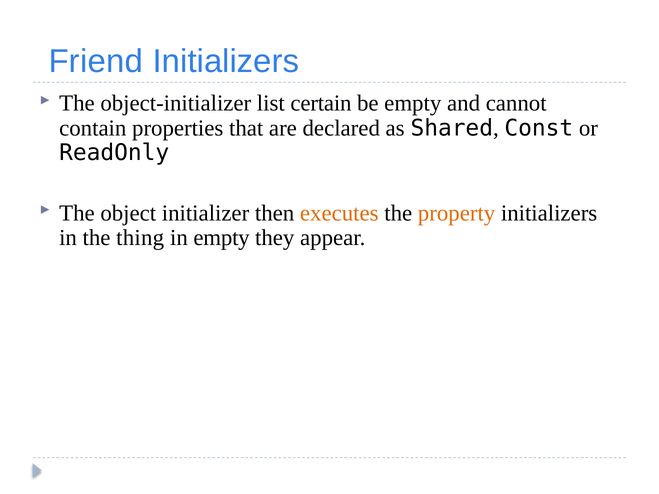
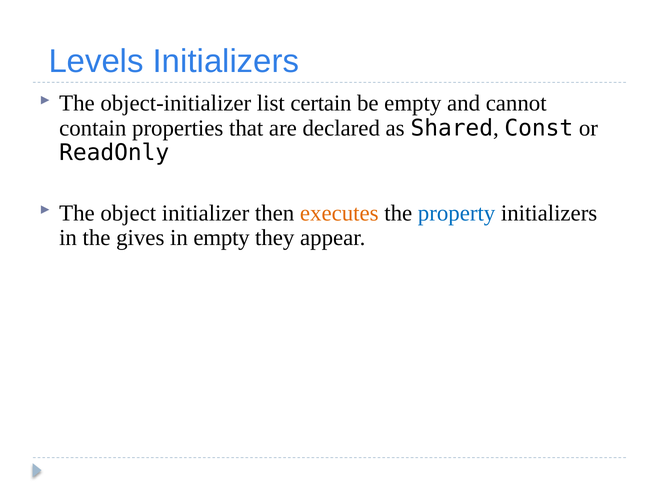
Friend: Friend -> Levels
property colour: orange -> blue
thing: thing -> gives
